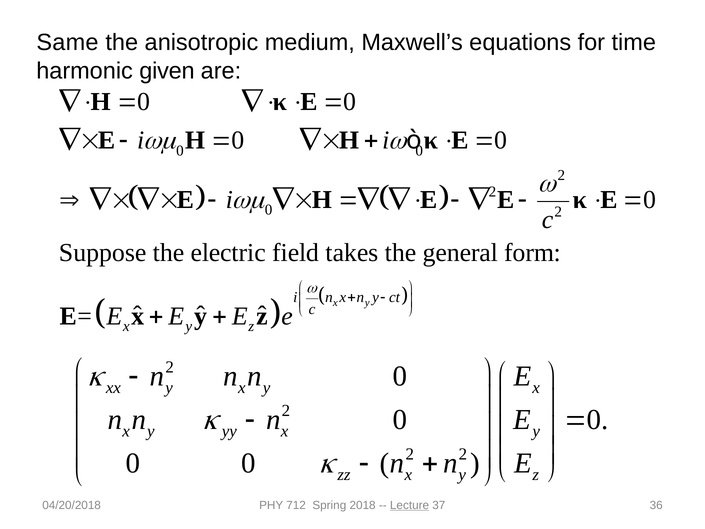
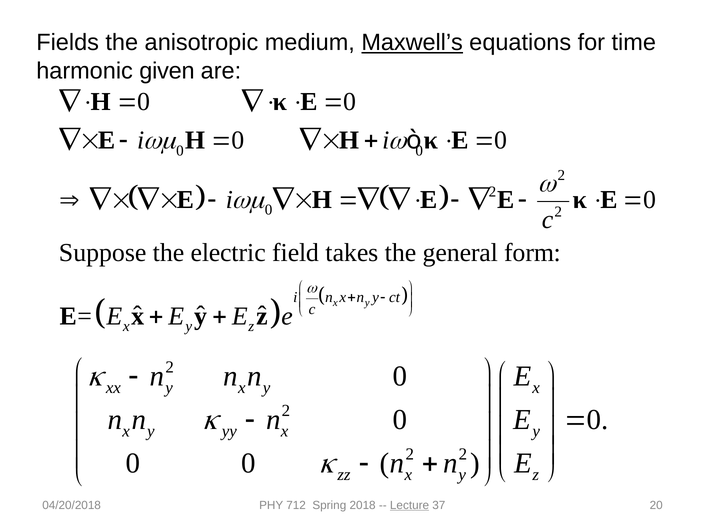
Same: Same -> Fields
Maxwell’s underline: none -> present
36: 36 -> 20
